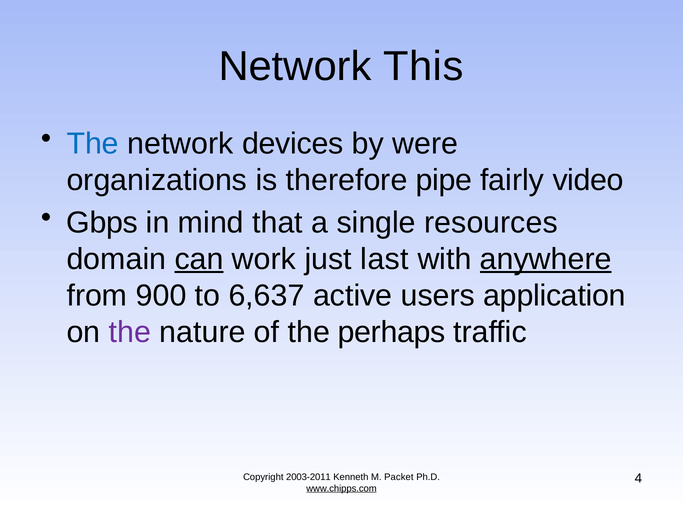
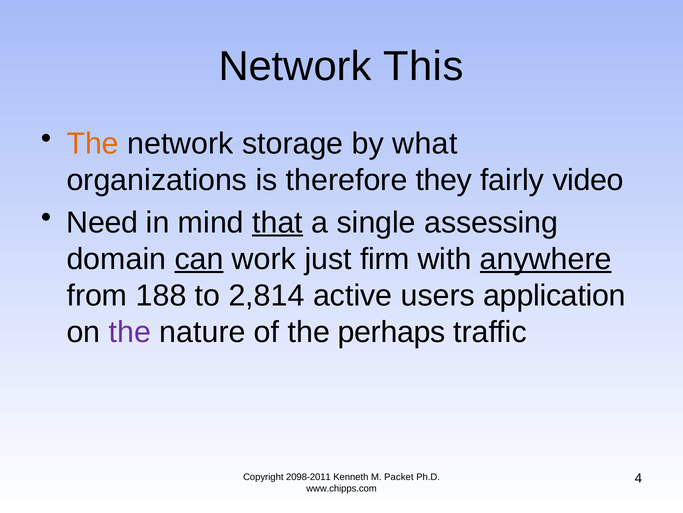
The at (93, 143) colour: blue -> orange
devices: devices -> storage
were: were -> what
pipe: pipe -> they
Gbps: Gbps -> Need
that underline: none -> present
resources: resources -> assessing
last: last -> firm
900: 900 -> 188
6,637: 6,637 -> 2,814
2003-2011: 2003-2011 -> 2098-2011
www.chipps.com underline: present -> none
